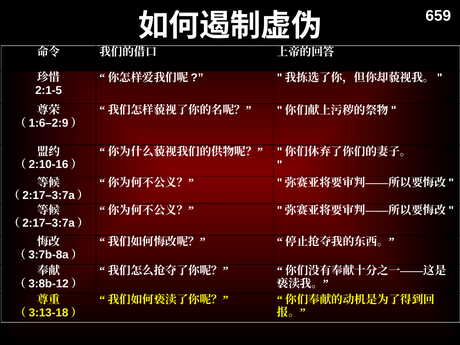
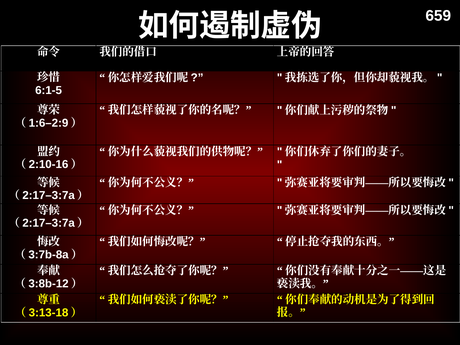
2:1-5: 2:1-5 -> 6:1-5
